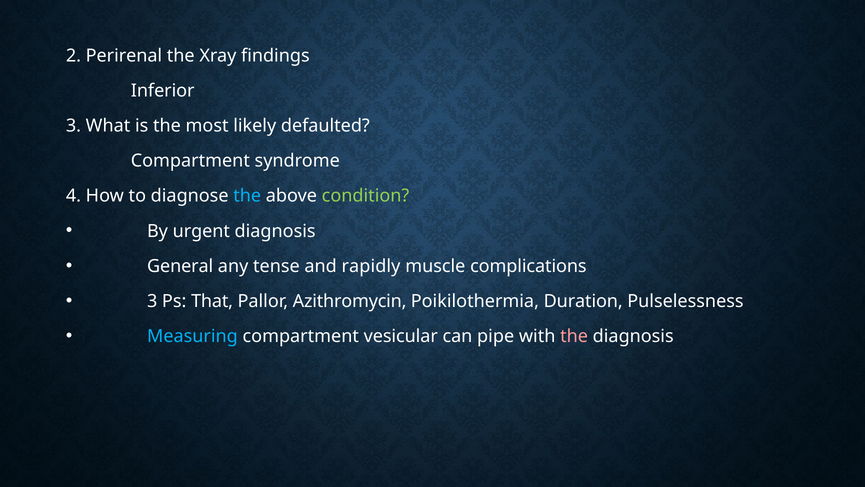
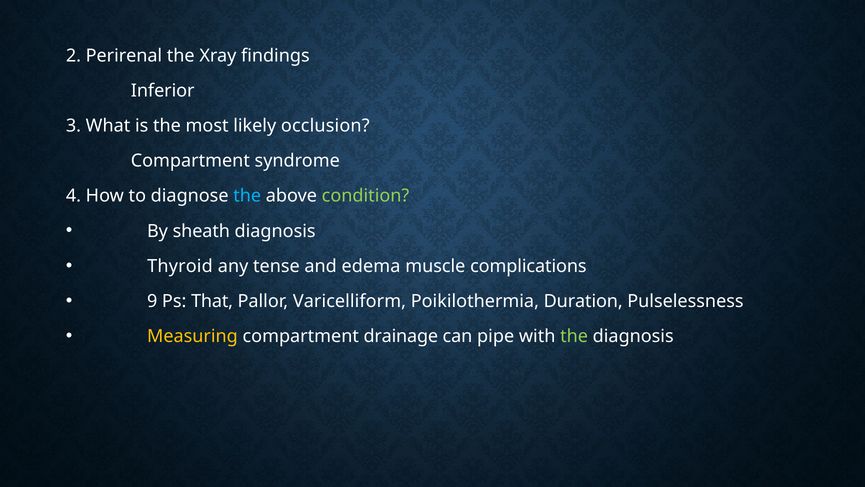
defaulted: defaulted -> occlusion
urgent: urgent -> sheath
General: General -> Thyroid
rapidly: rapidly -> edema
3 at (152, 301): 3 -> 9
Azithromycin: Azithromycin -> Varicelliform
Measuring colour: light blue -> yellow
vesicular: vesicular -> drainage
the at (574, 336) colour: pink -> light green
